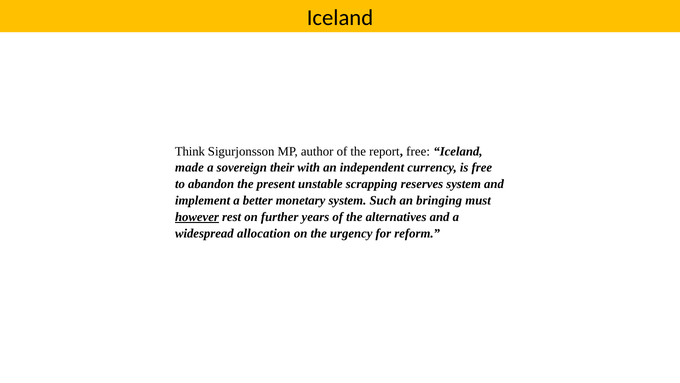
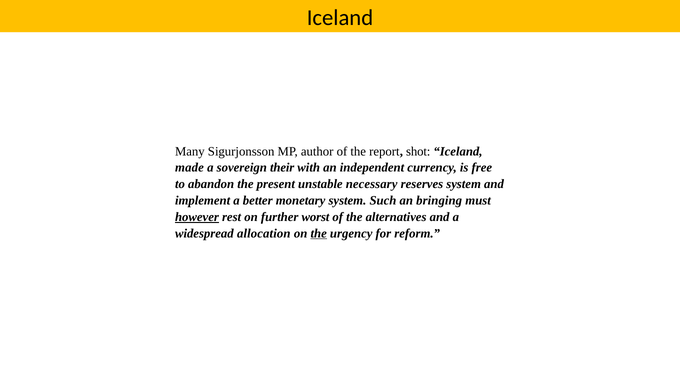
Think: Think -> Many
report free: free -> shot
scrapping: scrapping -> necessary
years: years -> worst
the at (319, 233) underline: none -> present
